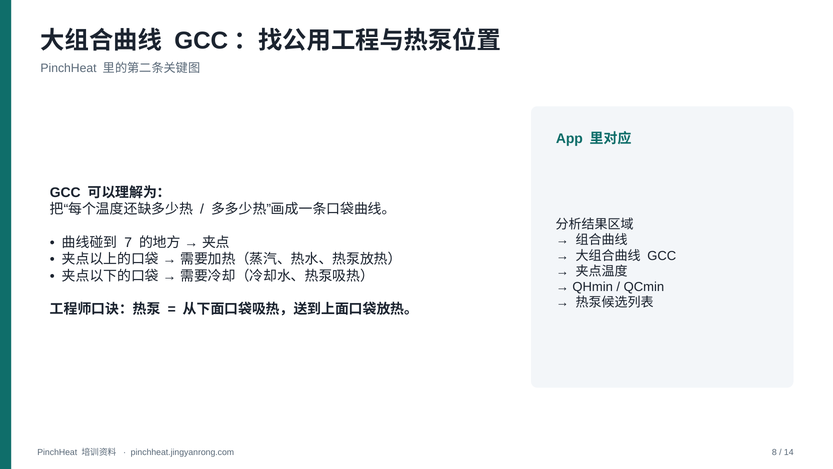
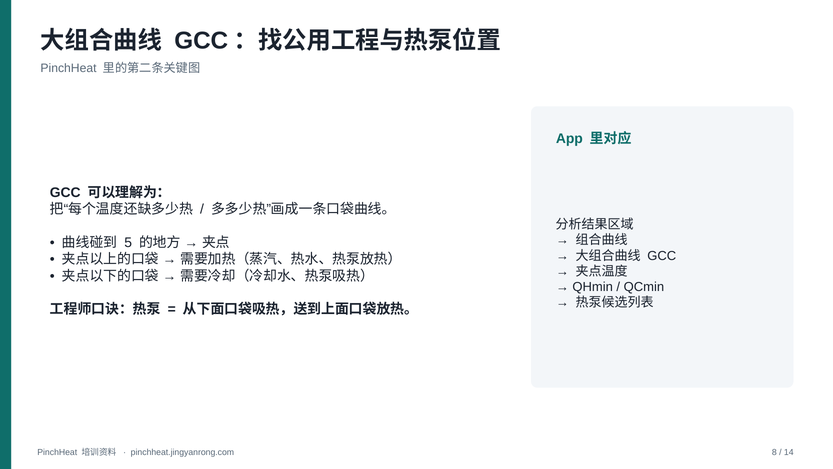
7: 7 -> 5
